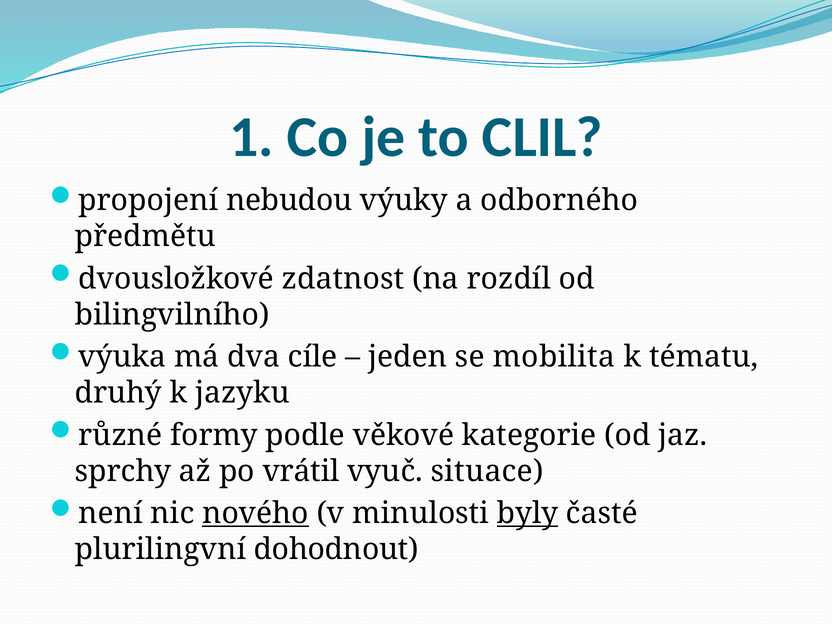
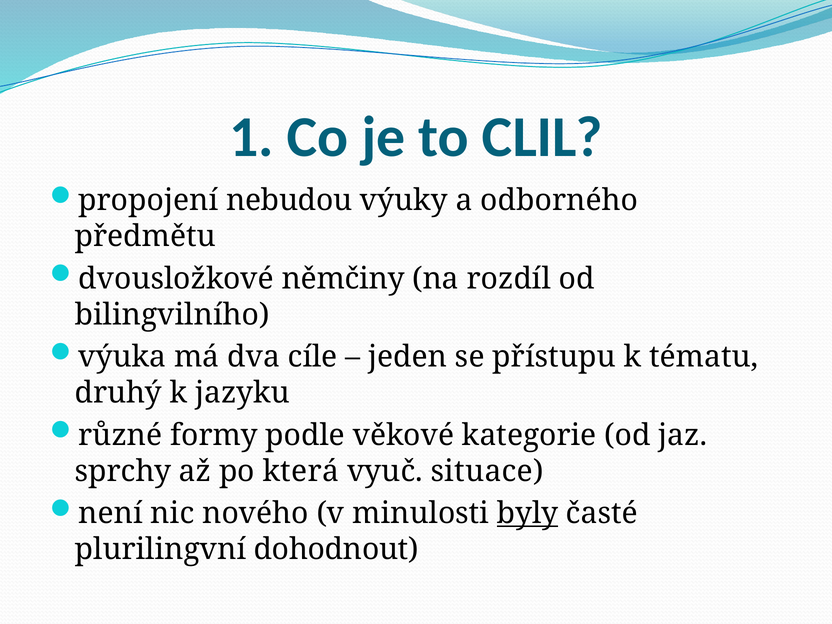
zdatnost: zdatnost -> němčiny
mobilita: mobilita -> přístupu
vrátil: vrátil -> která
nového underline: present -> none
